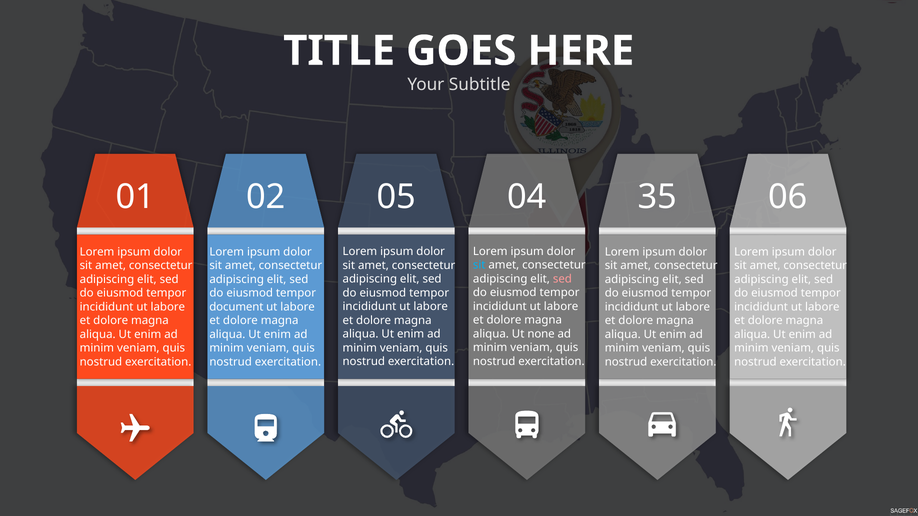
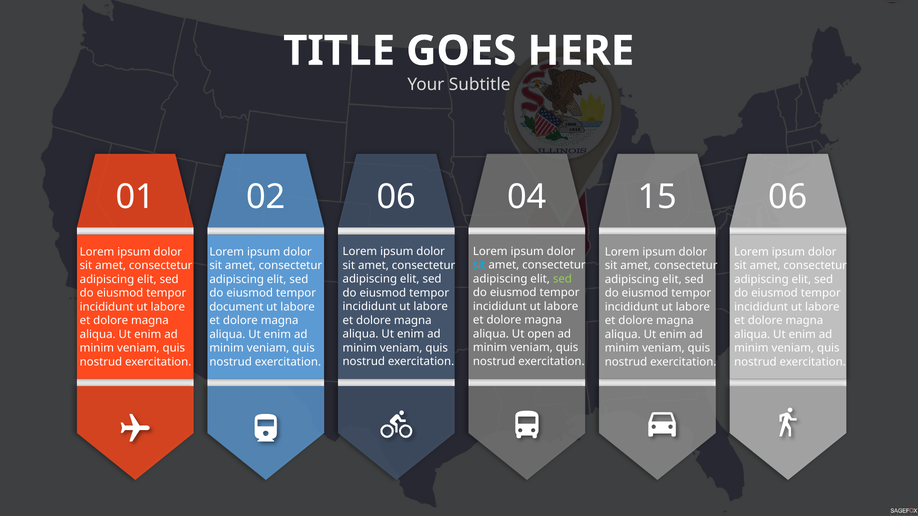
02 05: 05 -> 06
35: 35 -> 15
sed at (562, 279) colour: pink -> light green
none: none -> open
